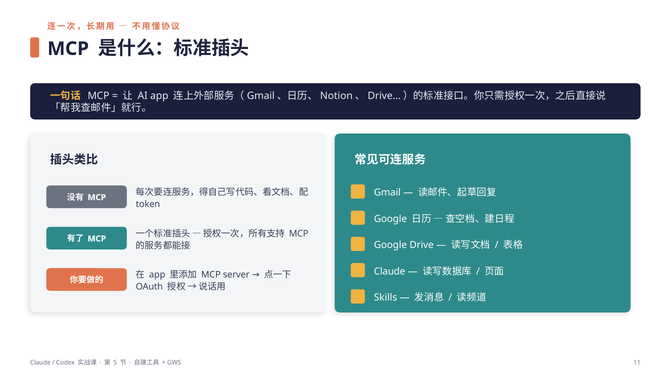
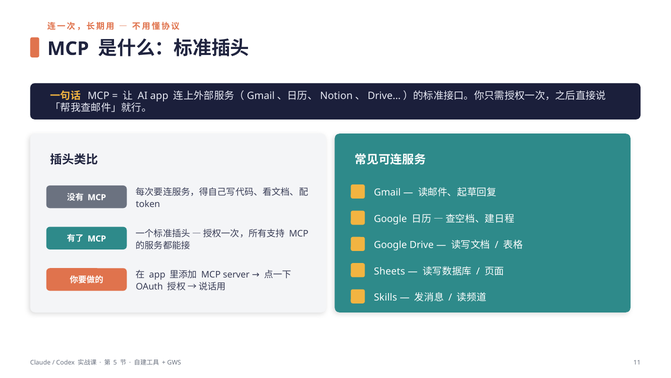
Claude at (390, 271): Claude -> Sheets
